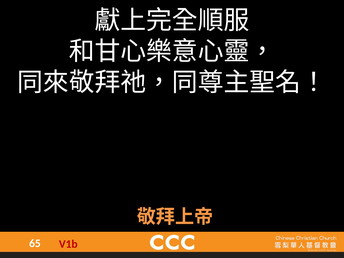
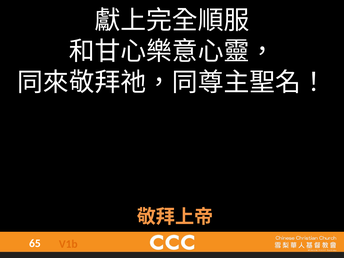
V1b colour: red -> orange
